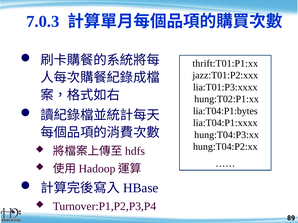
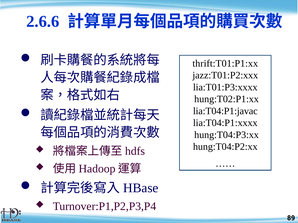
7.0.3: 7.0.3 -> 2.6.6
lia:T04:P1:bytes: lia:T04:P1:bytes -> lia:T04:P1:javac
